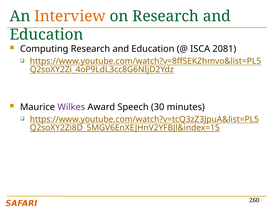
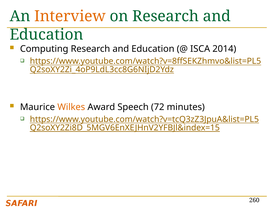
2081: 2081 -> 2014
Wilkes colour: purple -> orange
30: 30 -> 72
